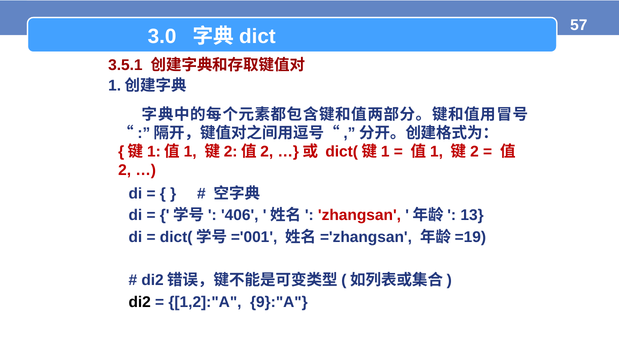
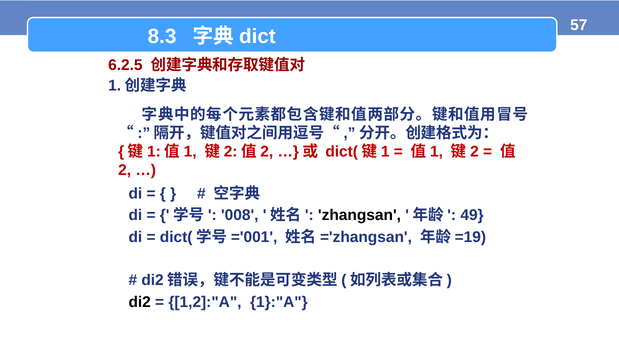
3.0: 3.0 -> 8.3
3.5.1: 3.5.1 -> 6.2.5
406: 406 -> 008
zhangsan colour: red -> black
13: 13 -> 49
9}:"A: 9}:"A -> 1}:"A
